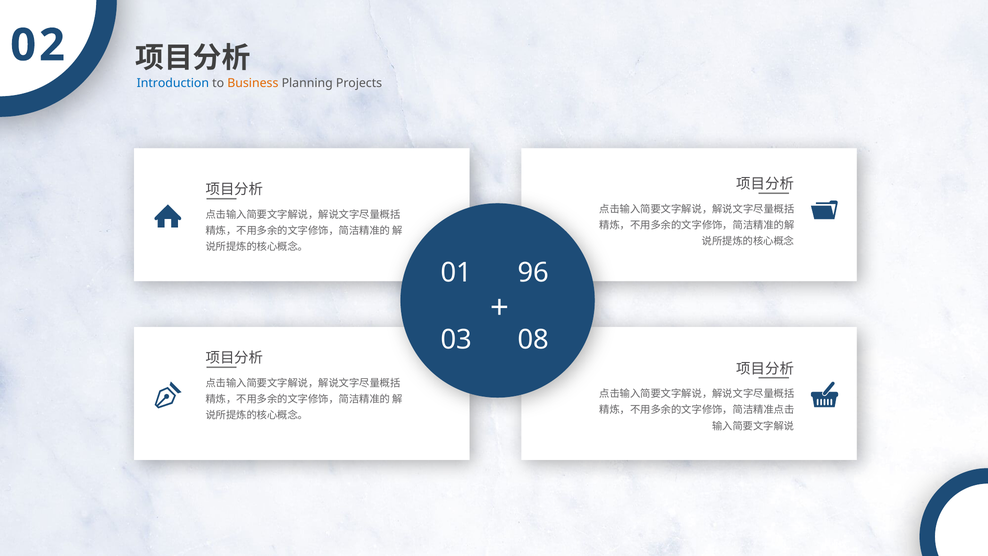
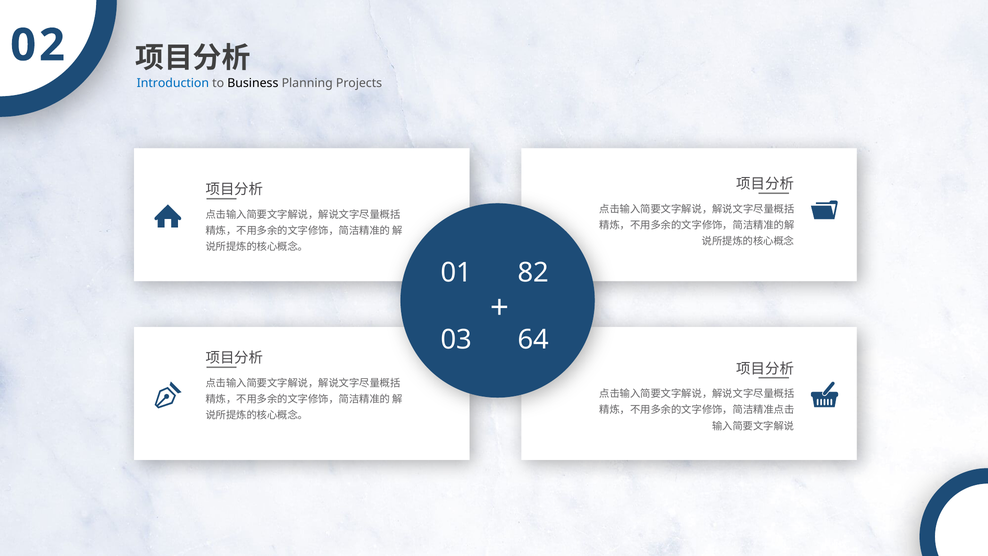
Business colour: orange -> black
96: 96 -> 82
08: 08 -> 64
